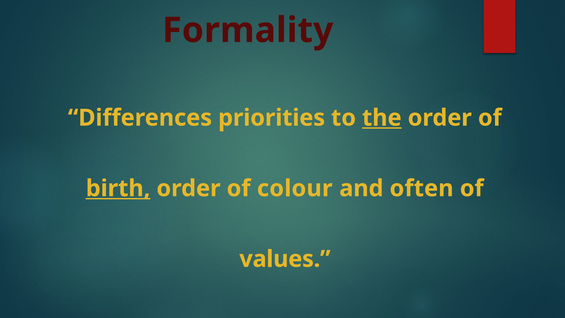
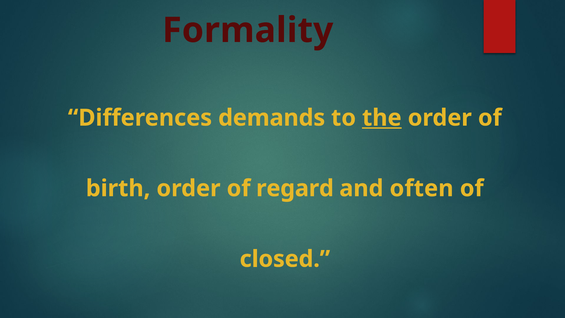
priorities: priorities -> demands
birth underline: present -> none
colour: colour -> regard
values: values -> closed
